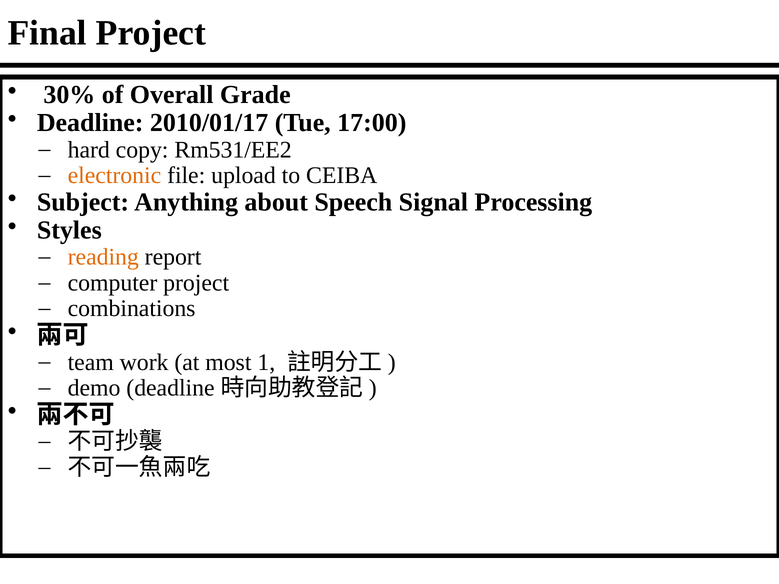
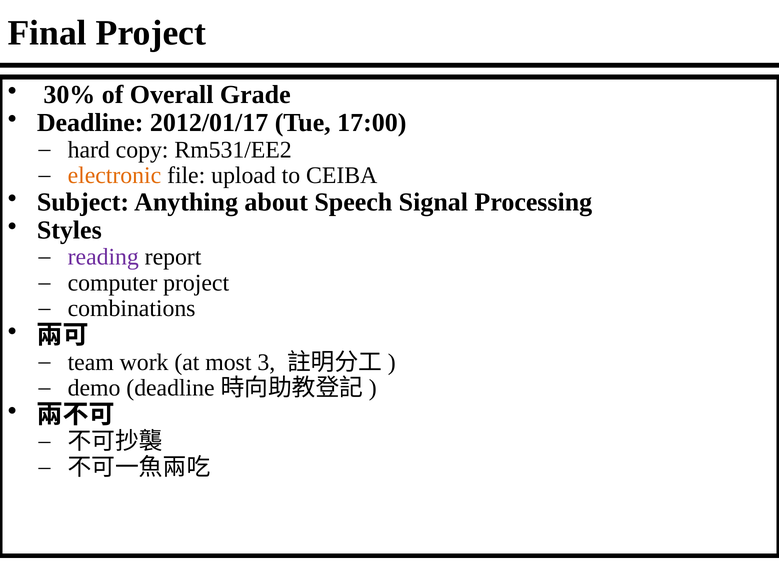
2010/01/17: 2010/01/17 -> 2012/01/17
reading colour: orange -> purple
1: 1 -> 3
